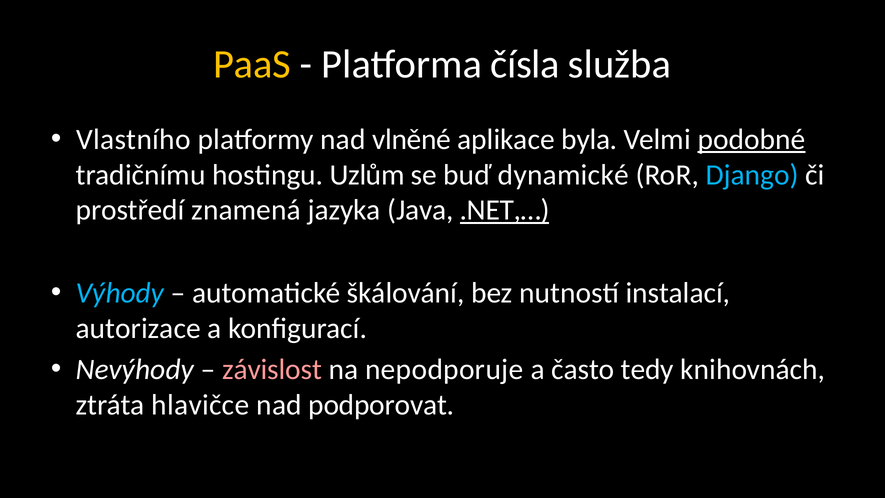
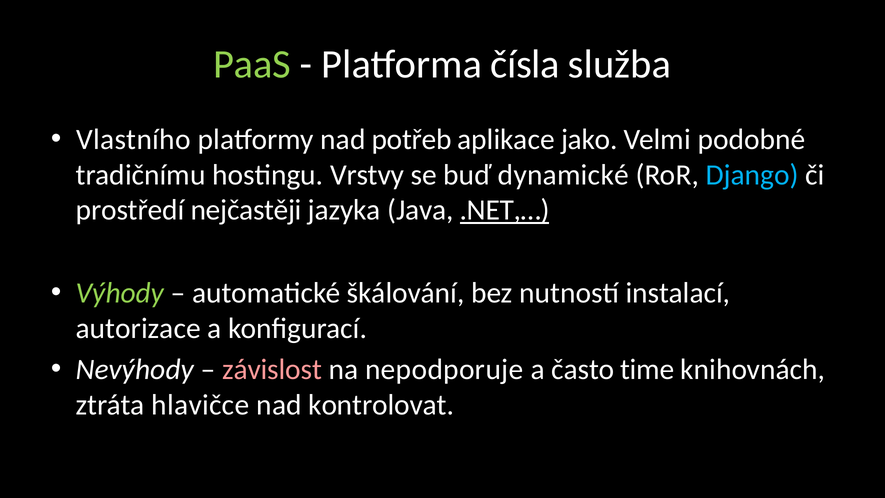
PaaS colour: yellow -> light green
vlněné: vlněné -> potřeb
byla: byla -> jako
podobné underline: present -> none
Uzlům: Uzlům -> Vrstvy
znamená: znamená -> nejčastěji
Výhody colour: light blue -> light green
tedy: tedy -> time
podporovat: podporovat -> kontrolovat
